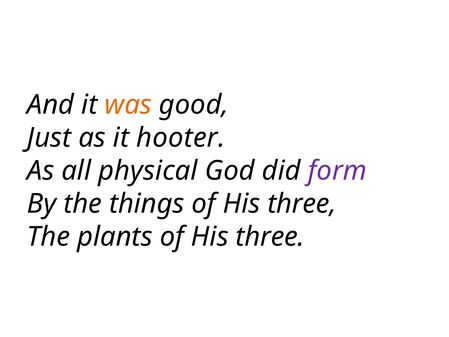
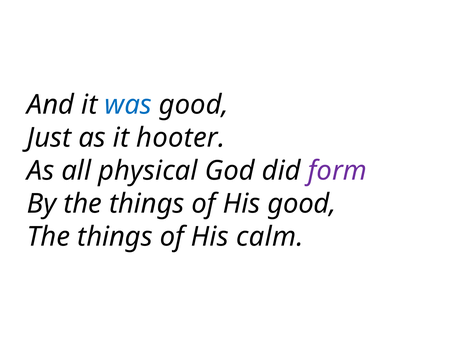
was colour: orange -> blue
three at (302, 204): three -> good
plants at (115, 237): plants -> things
three at (270, 237): three -> calm
